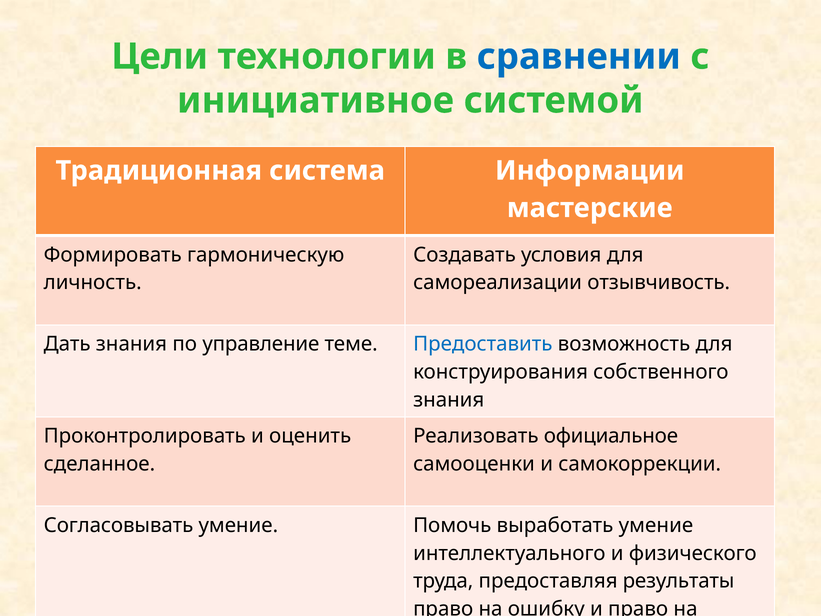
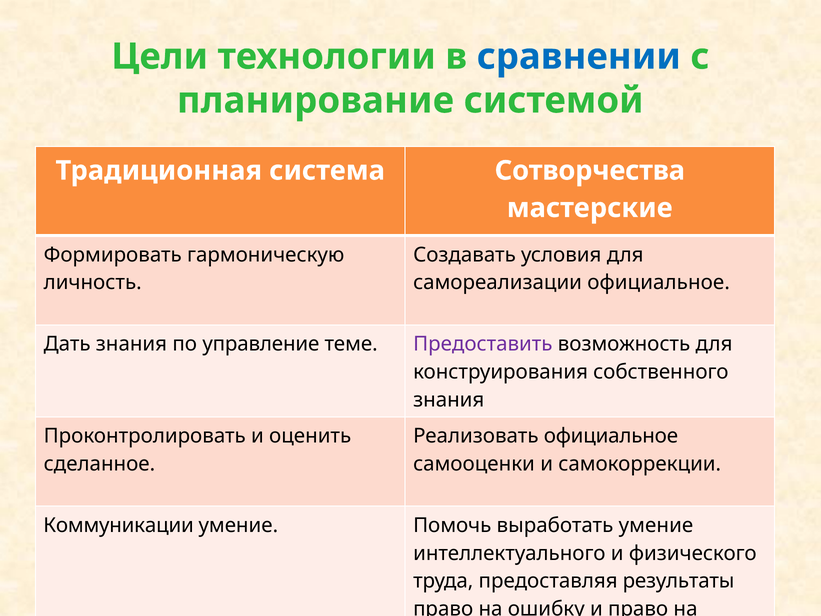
инициативное: инициативное -> планирование
Информации: Информации -> Сотворчества
самореализации отзывчивость: отзывчивость -> официальное
Предоставить colour: blue -> purple
Согласовывать: Согласовывать -> Коммуникации
